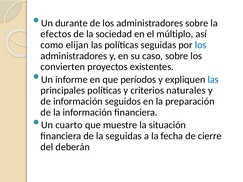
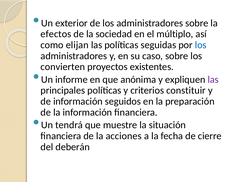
durante: durante -> exterior
períodos: períodos -> anónima
las at (213, 80) colour: blue -> purple
naturales: naturales -> constituir
cuarto: cuarto -> tendrá
la seguidas: seguidas -> acciones
